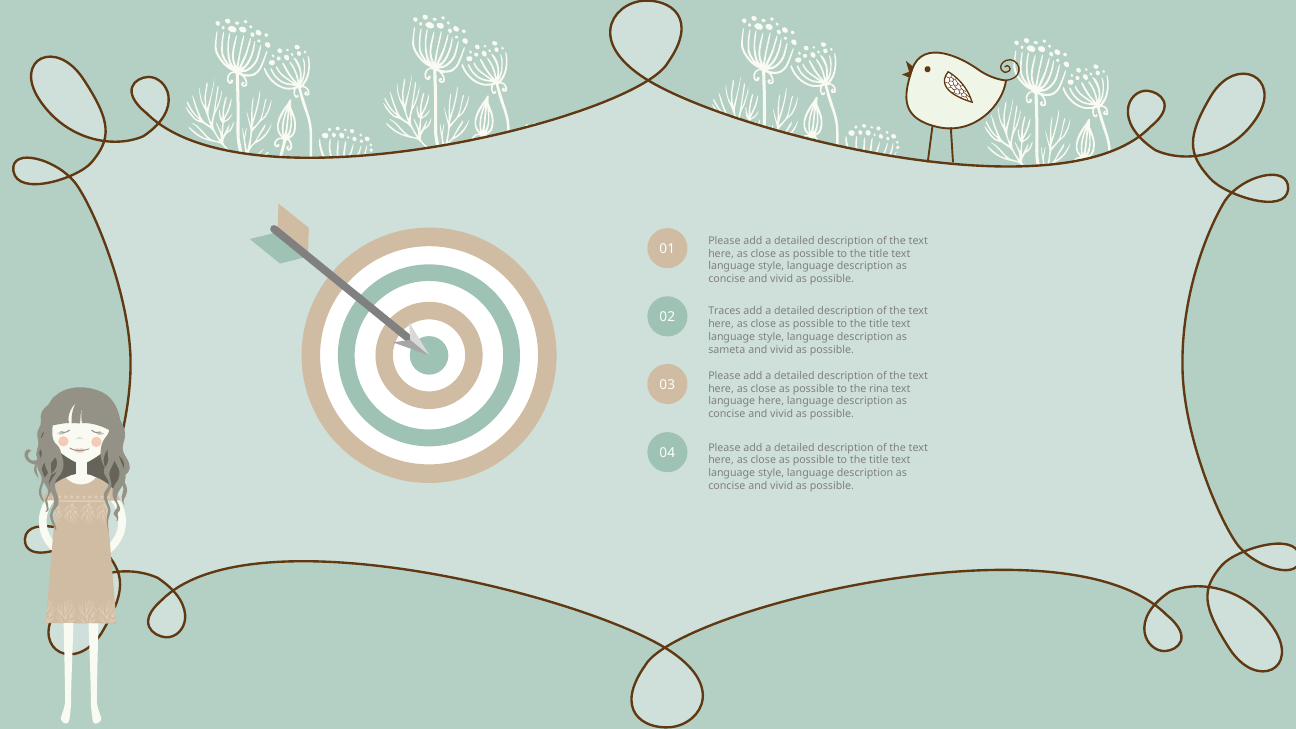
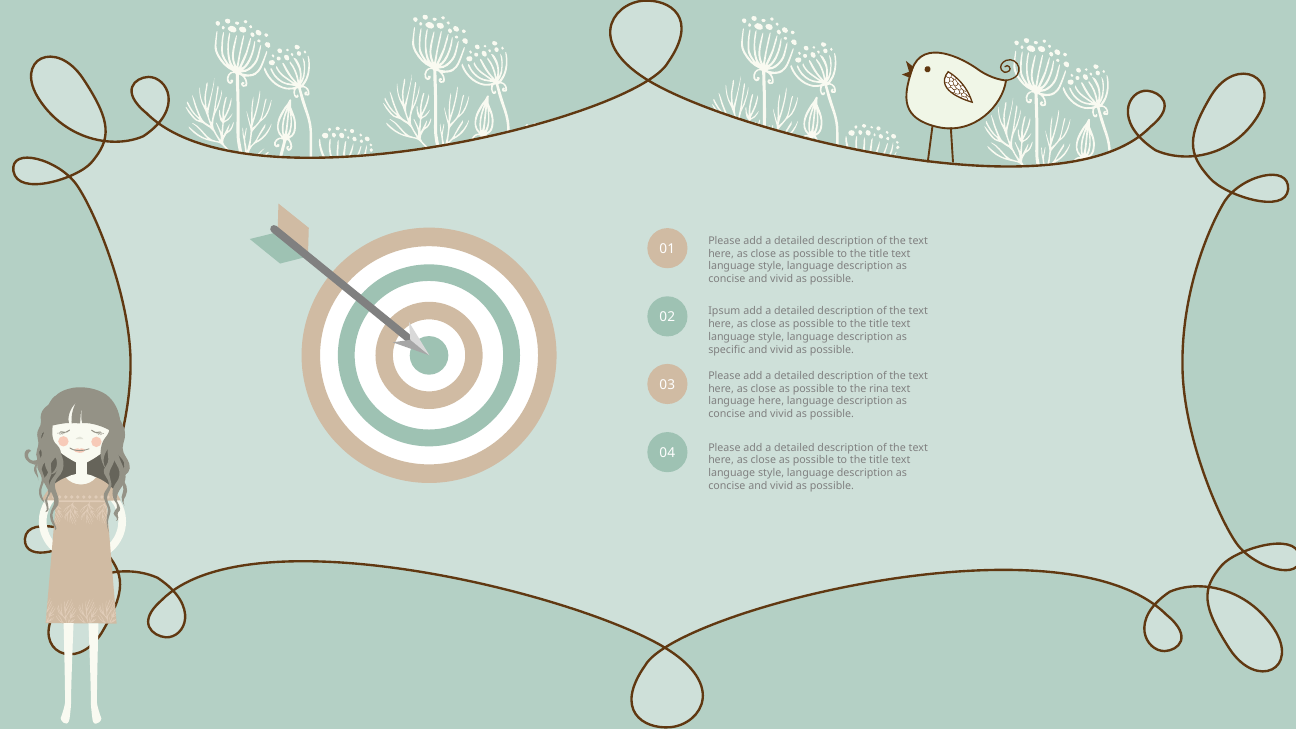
Traces: Traces -> Ipsum
sameta: sameta -> specific
